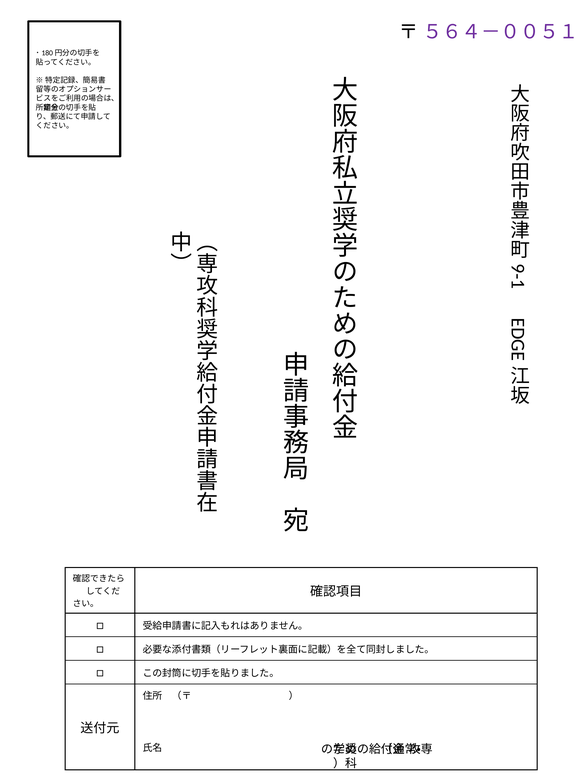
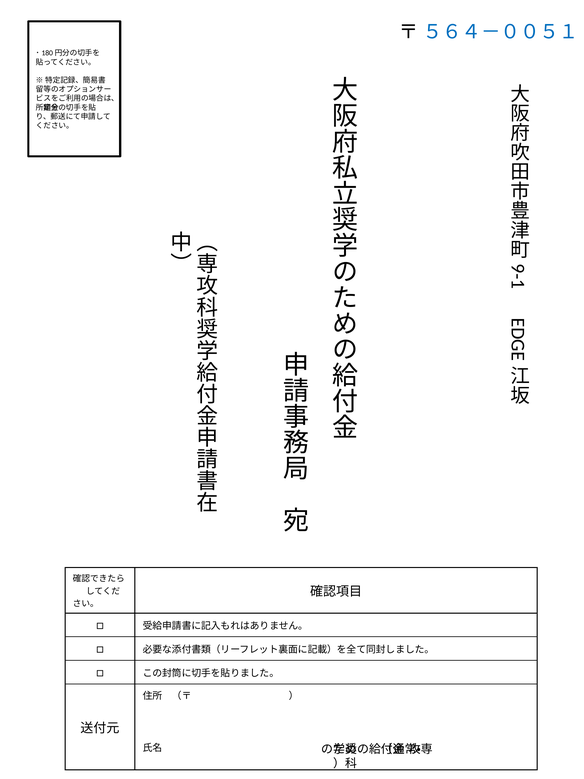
５６４－００５１ colour: purple -> blue
